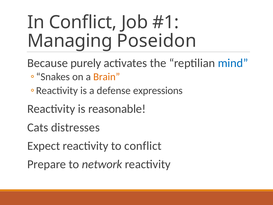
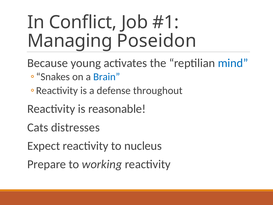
purely: purely -> young
Brain colour: orange -> blue
expressions: expressions -> throughout
to conflict: conflict -> nucleus
network: network -> working
